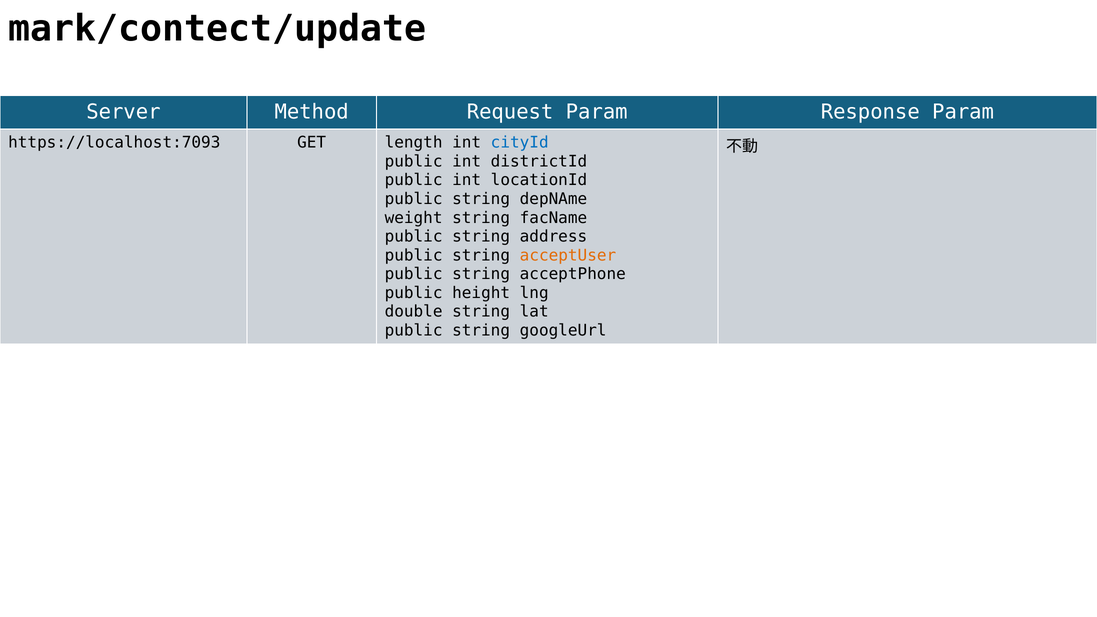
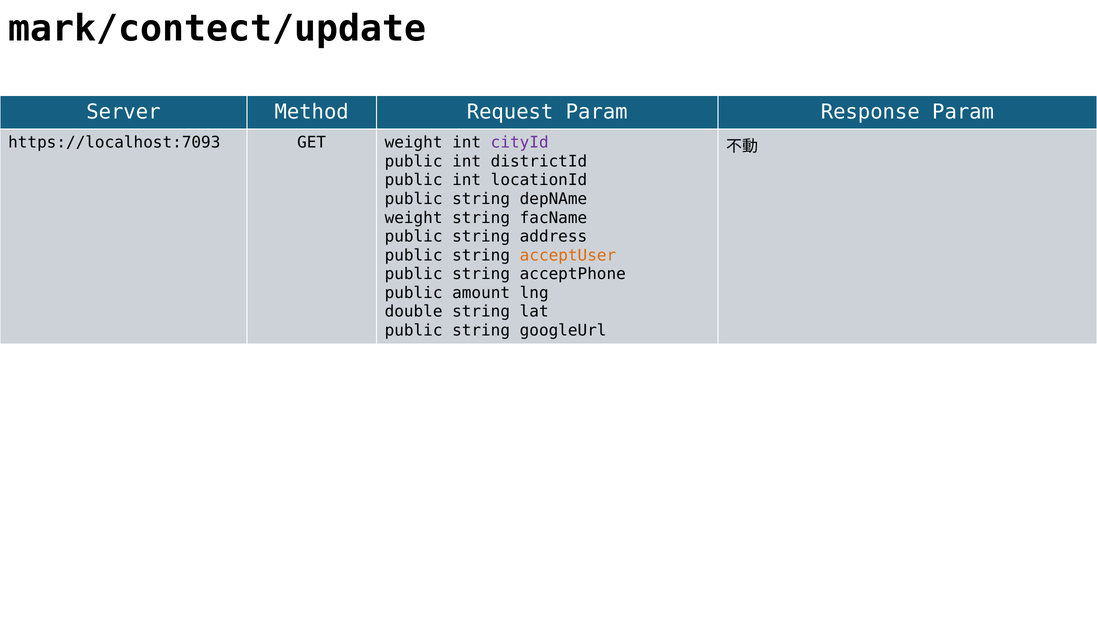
GET length: length -> weight
cityId colour: blue -> purple
height: height -> amount
